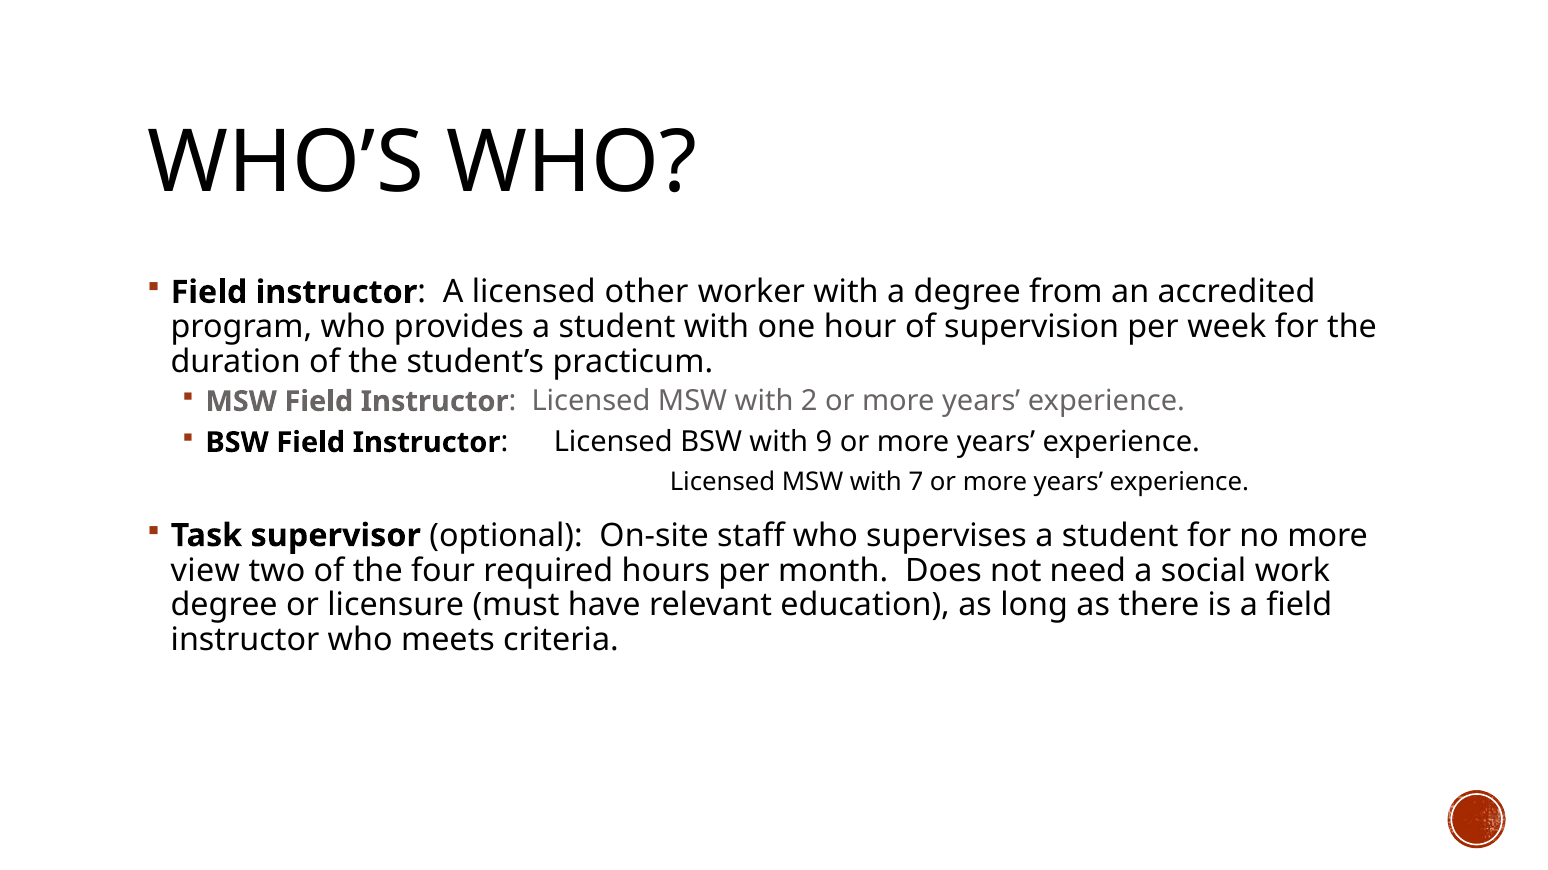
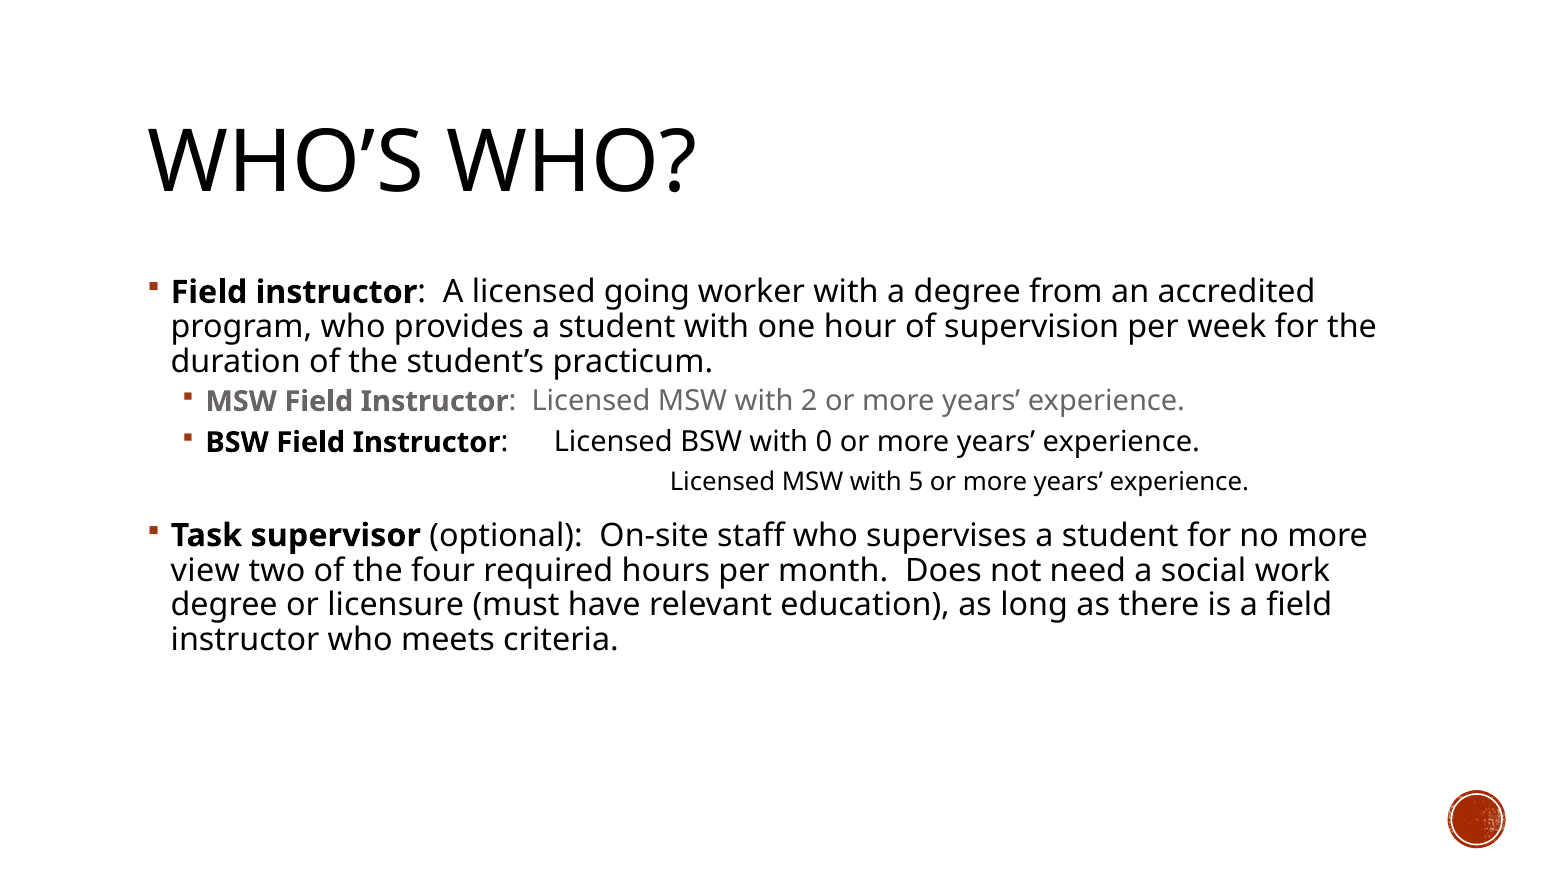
other: other -> going
9: 9 -> 0
7: 7 -> 5
